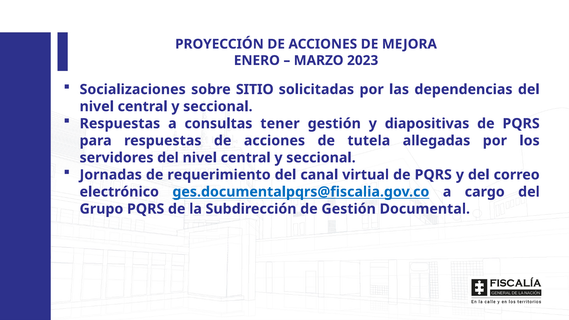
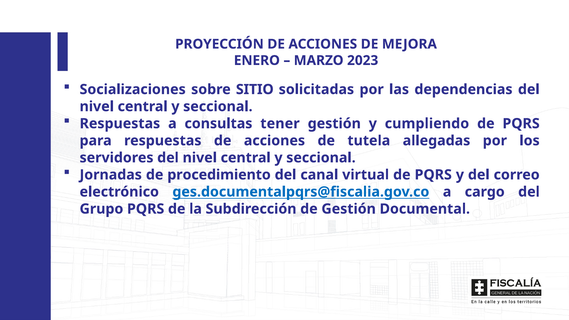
diapositivas: diapositivas -> cumpliendo
requerimiento: requerimiento -> procedimiento
